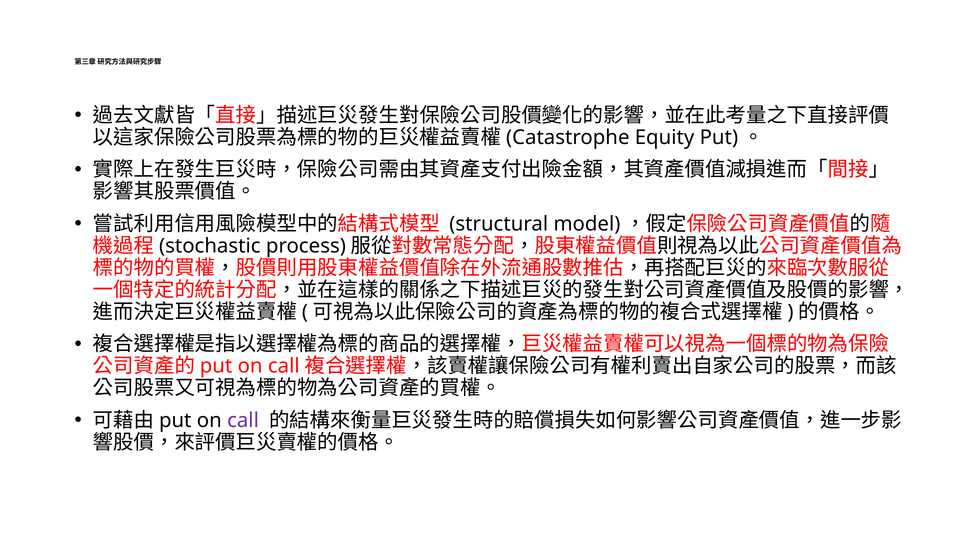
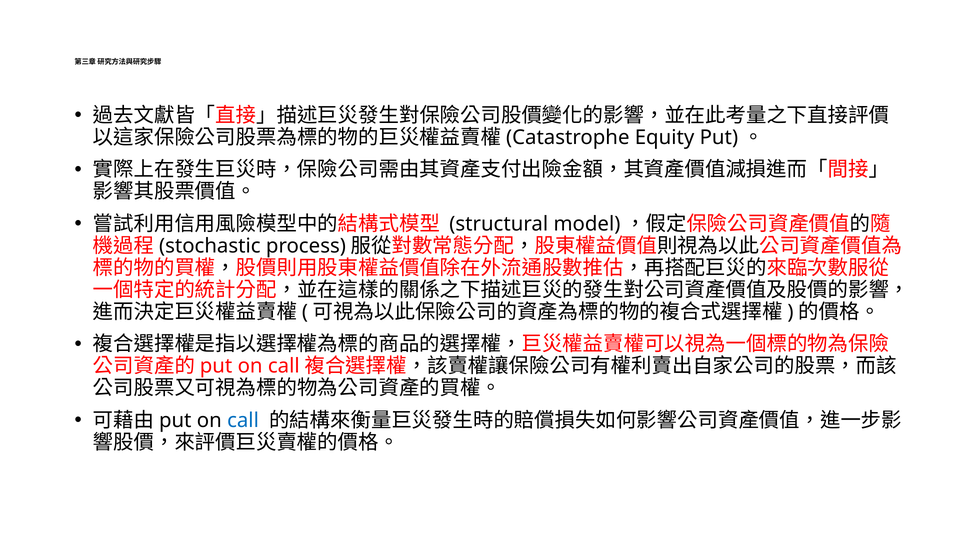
call at (243, 420) colour: purple -> blue
